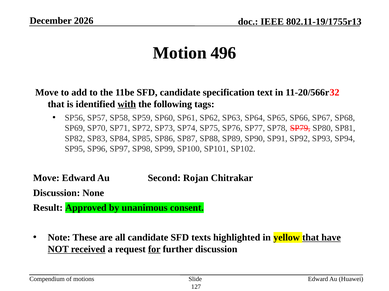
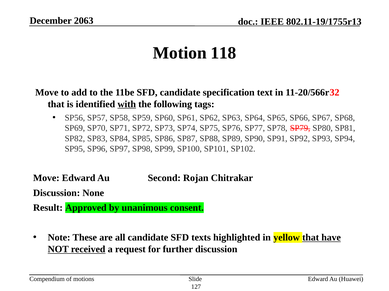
2026: 2026 -> 2063
496: 496 -> 118
for underline: present -> none
